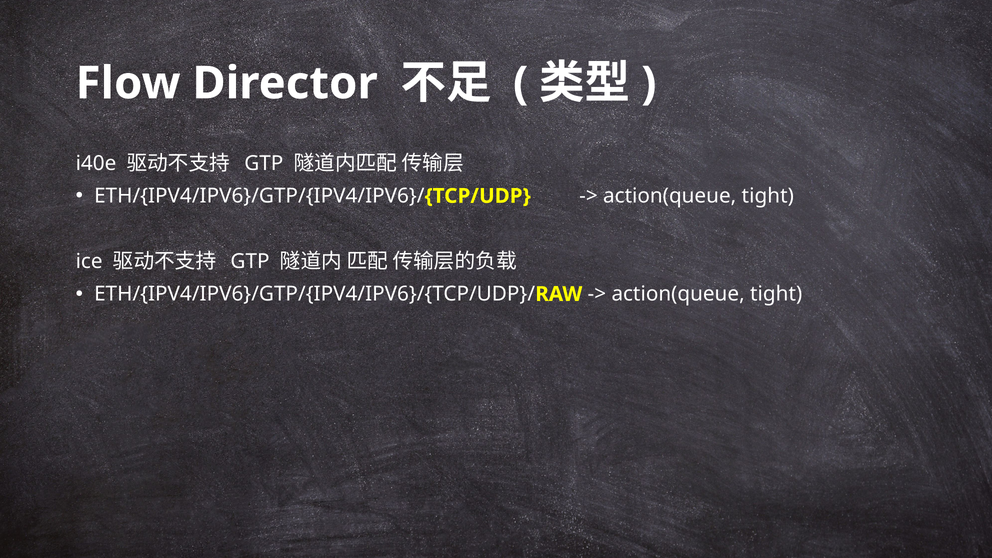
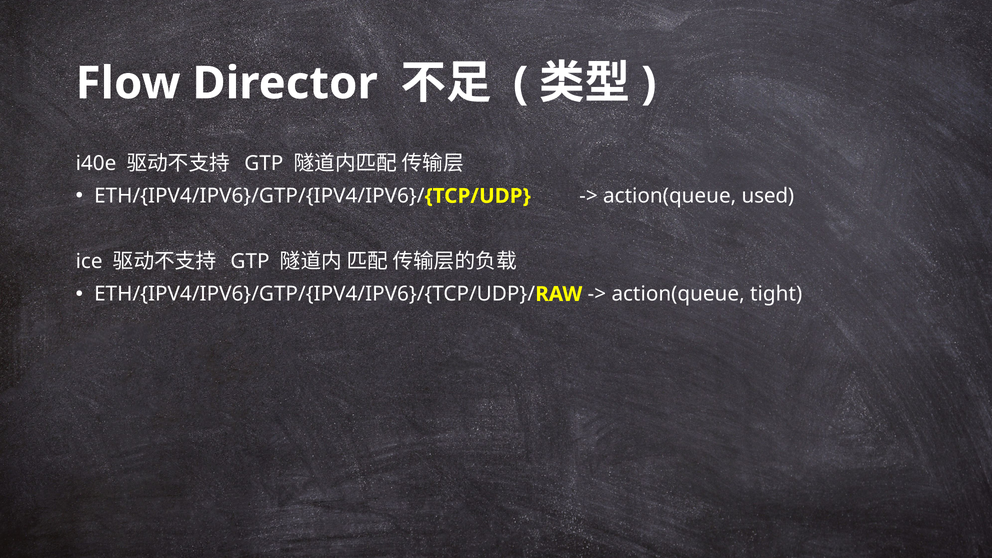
tight at (768, 196): tight -> used
